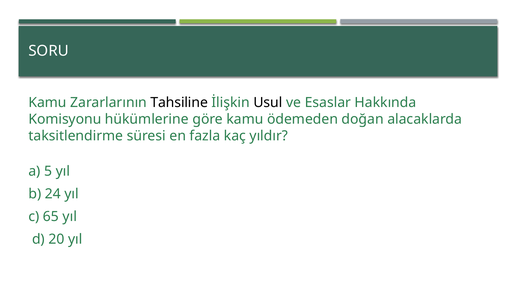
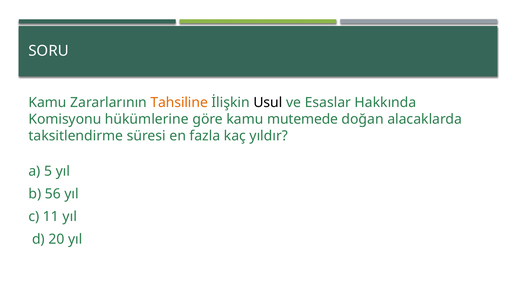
Tahsiline colour: black -> orange
ödemeden: ödemeden -> mutemede
24: 24 -> 56
65: 65 -> 11
